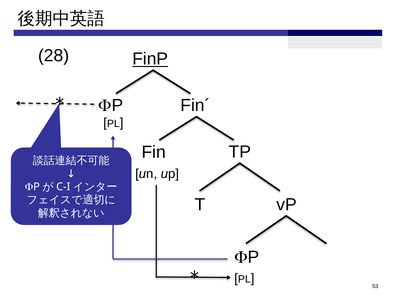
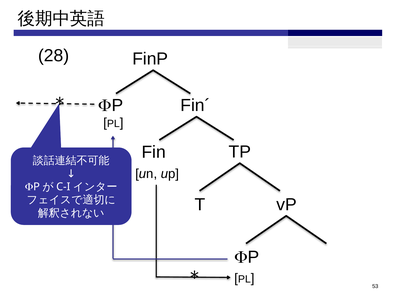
FinP underline: present -> none
